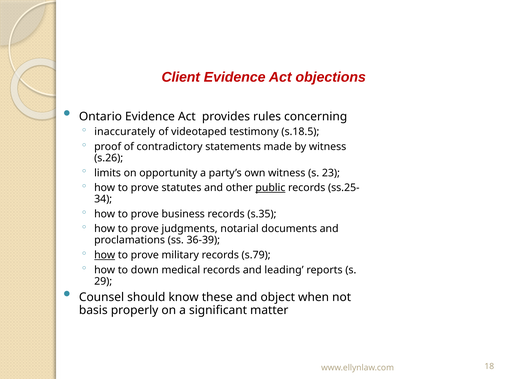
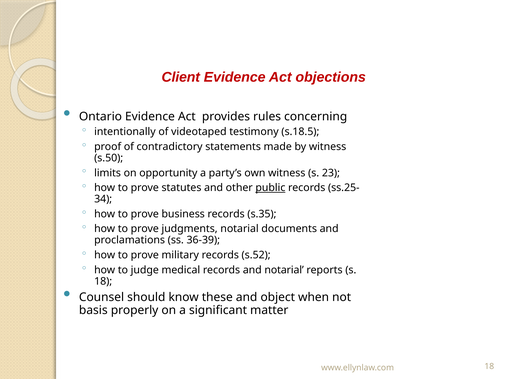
inaccurately: inaccurately -> intentionally
s.26: s.26 -> s.50
how at (105, 255) underline: present -> none
s.79: s.79 -> s.52
down: down -> judge
and leading: leading -> notarial
29 at (103, 282): 29 -> 18
